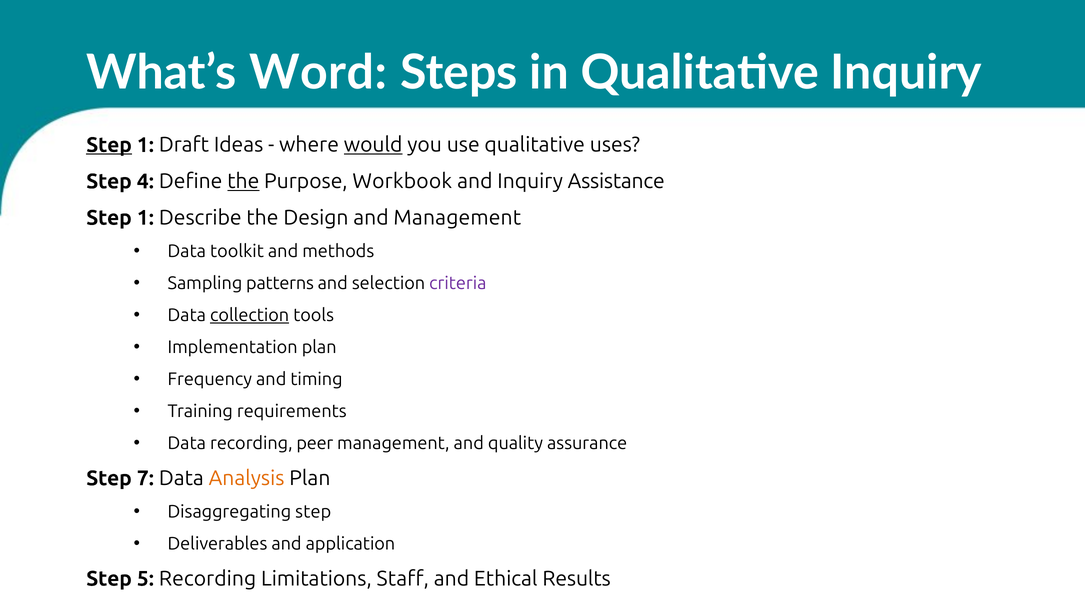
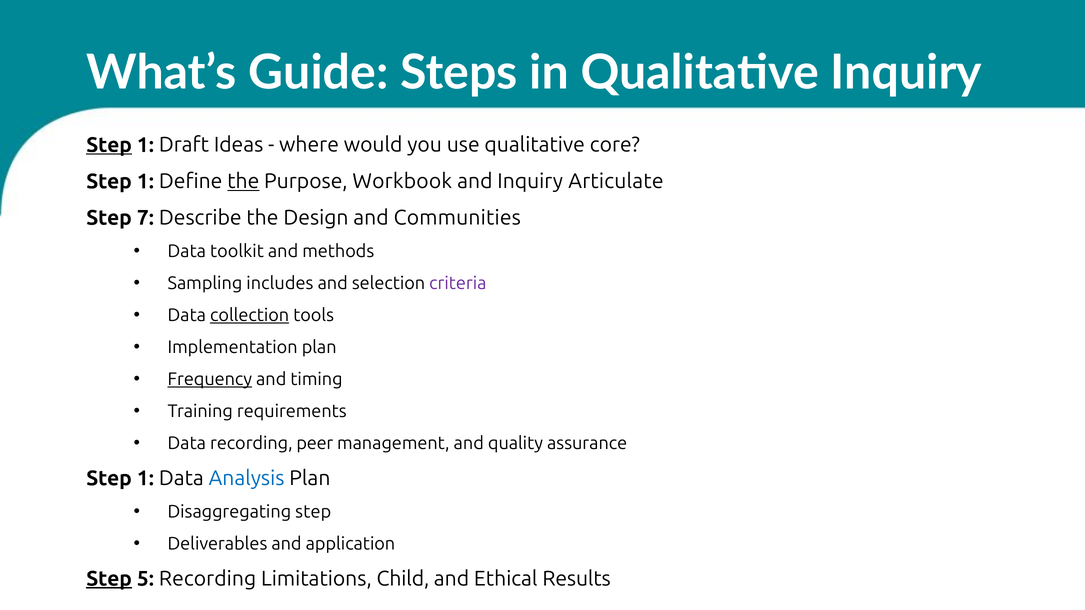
Word: Word -> Guide
would underline: present -> none
uses: uses -> core
4 at (145, 181): 4 -> 1
Assistance: Assistance -> Articulate
1 at (145, 218): 1 -> 7
and Management: Management -> Communities
patterns: patterns -> includes
Frequency underline: none -> present
7 at (145, 479): 7 -> 1
Analysis colour: orange -> blue
Step at (109, 579) underline: none -> present
Staff: Staff -> Child
